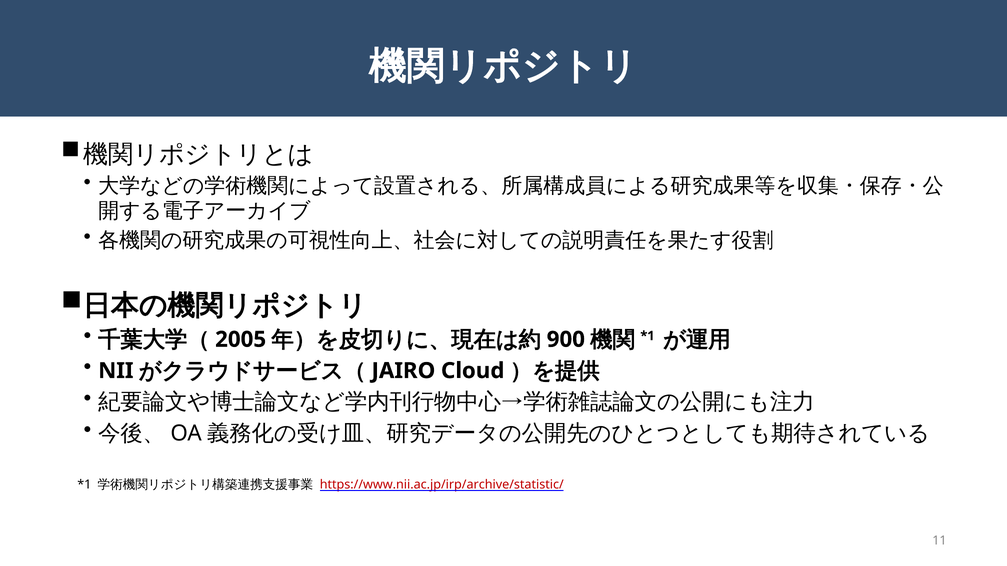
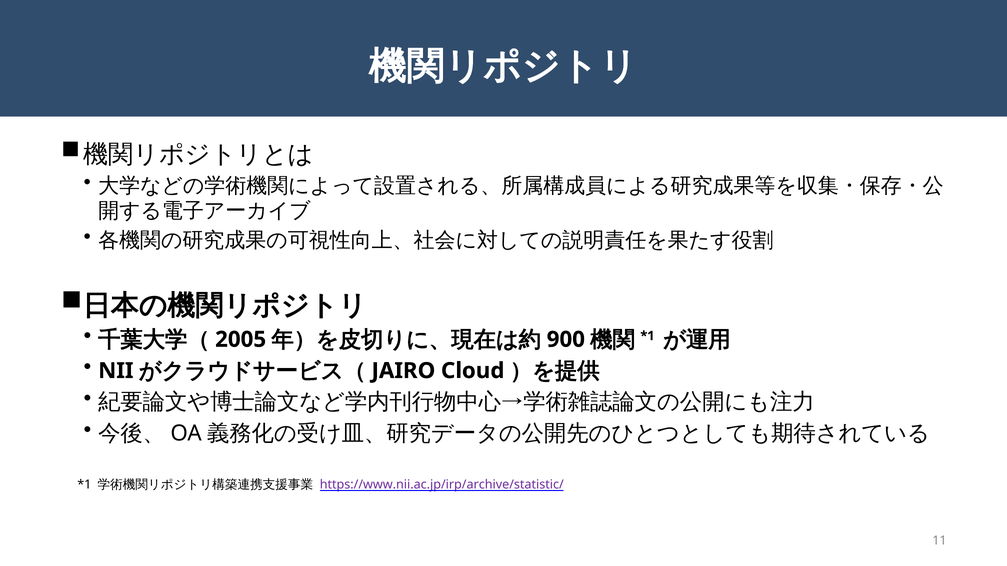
https://www.nii.ac.jp/irp/archive/statistic/ colour: red -> purple
